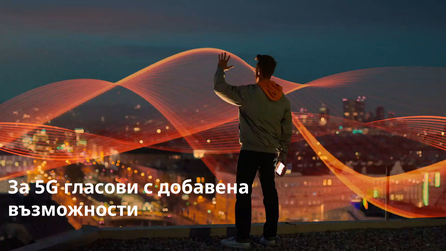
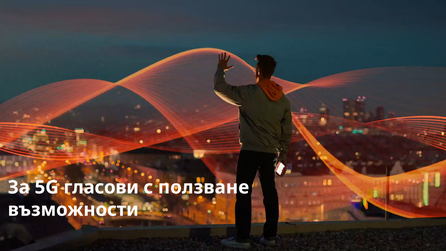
добавена: добавена -> ползване
